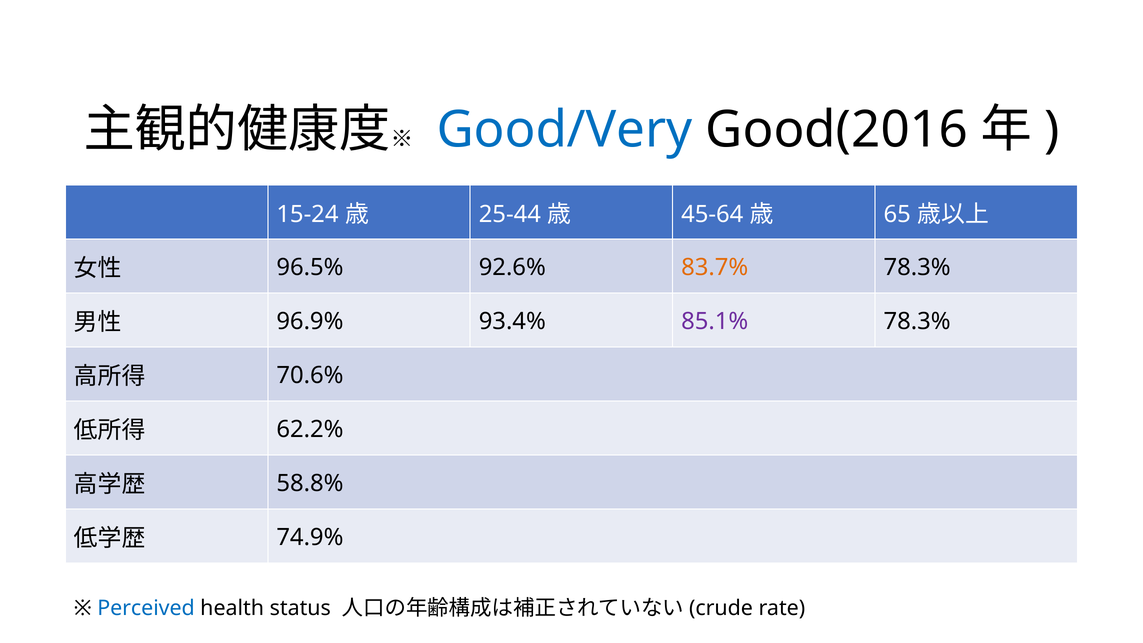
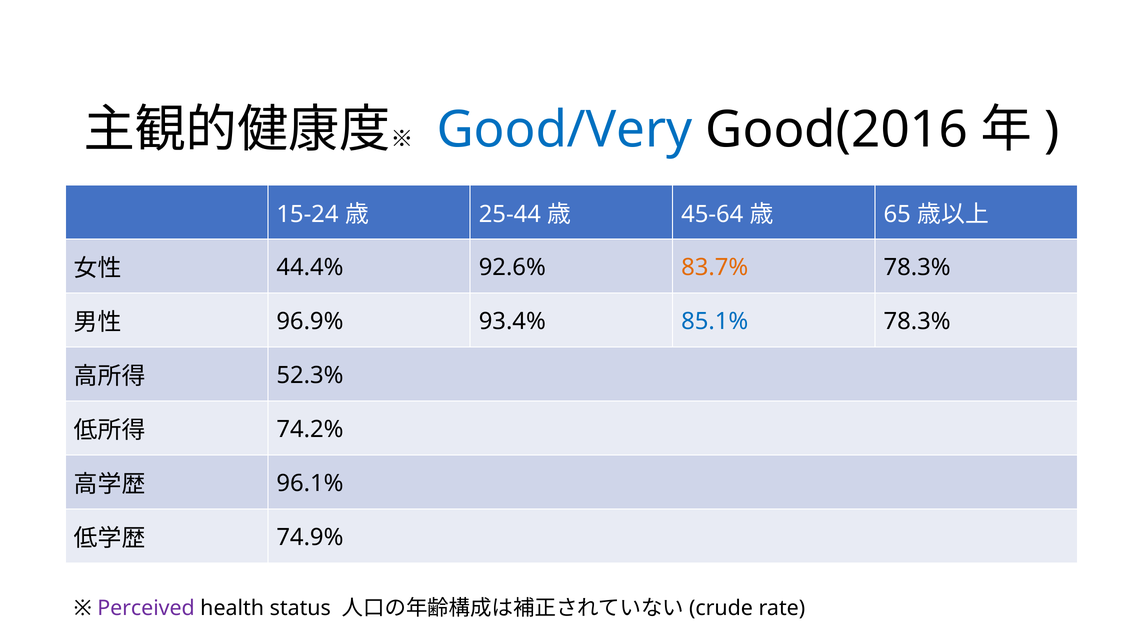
96.5%: 96.5% -> 44.4%
85.1% colour: purple -> blue
70.6%: 70.6% -> 52.3%
62.2%: 62.2% -> 74.2%
58.8%: 58.8% -> 96.1%
Perceived colour: blue -> purple
